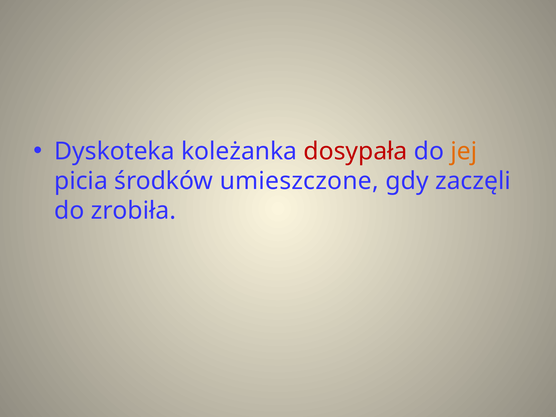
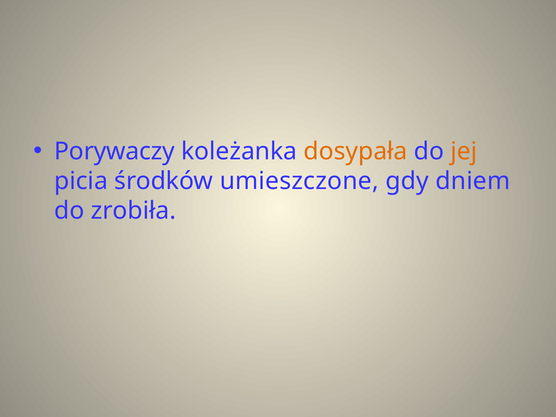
Dyskoteka: Dyskoteka -> Porywaczy
dosypała colour: red -> orange
zaczęli: zaczęli -> dniem
